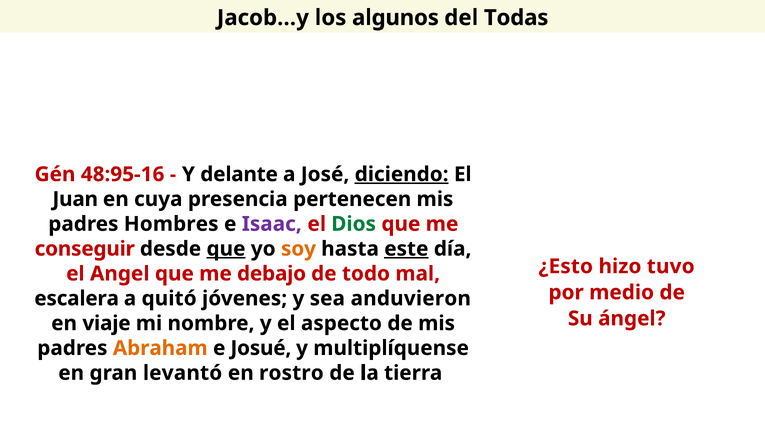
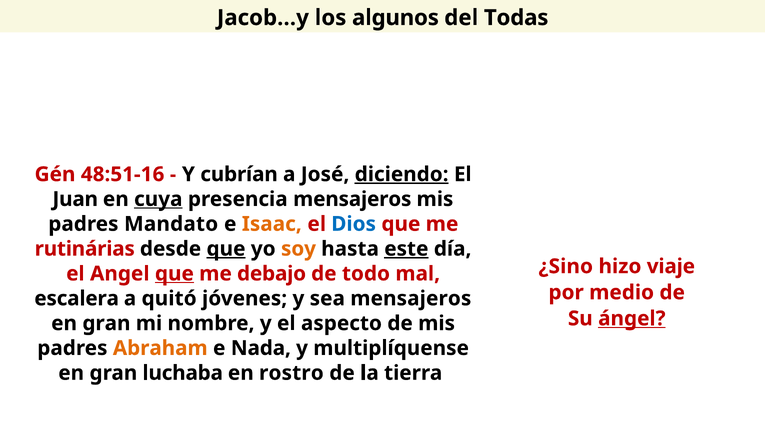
48:95-16: 48:95-16 -> 48:51-16
delante: delante -> cubrían
cuya underline: none -> present
presencia pertenecen: pertenecen -> mensajeros
Hombres: Hombres -> Mandato
Isaac colour: purple -> orange
Dios colour: green -> blue
conseguir: conseguir -> rutinárias
¿Esto: ¿Esto -> ¿Sino
tuvo: tuvo -> viaje
que at (174, 274) underline: none -> present
sea anduvieron: anduvieron -> mensajeros
ángel underline: none -> present
viaje at (107, 324): viaje -> gran
Josué: Josué -> Nada
levantó: levantó -> luchaba
